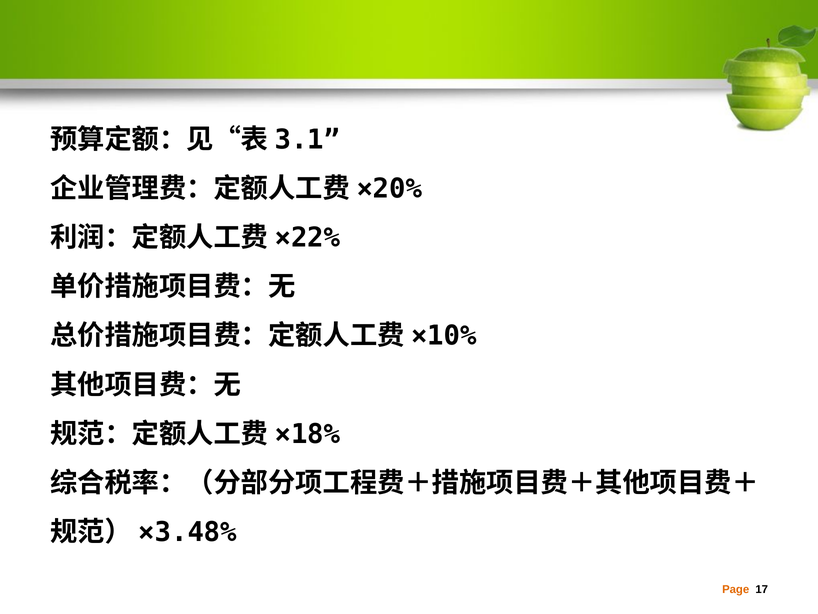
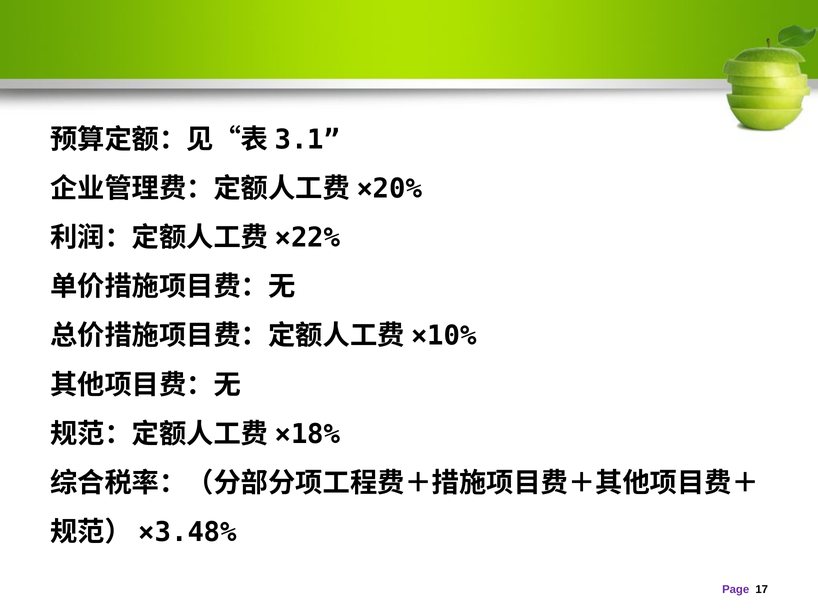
Page colour: orange -> purple
